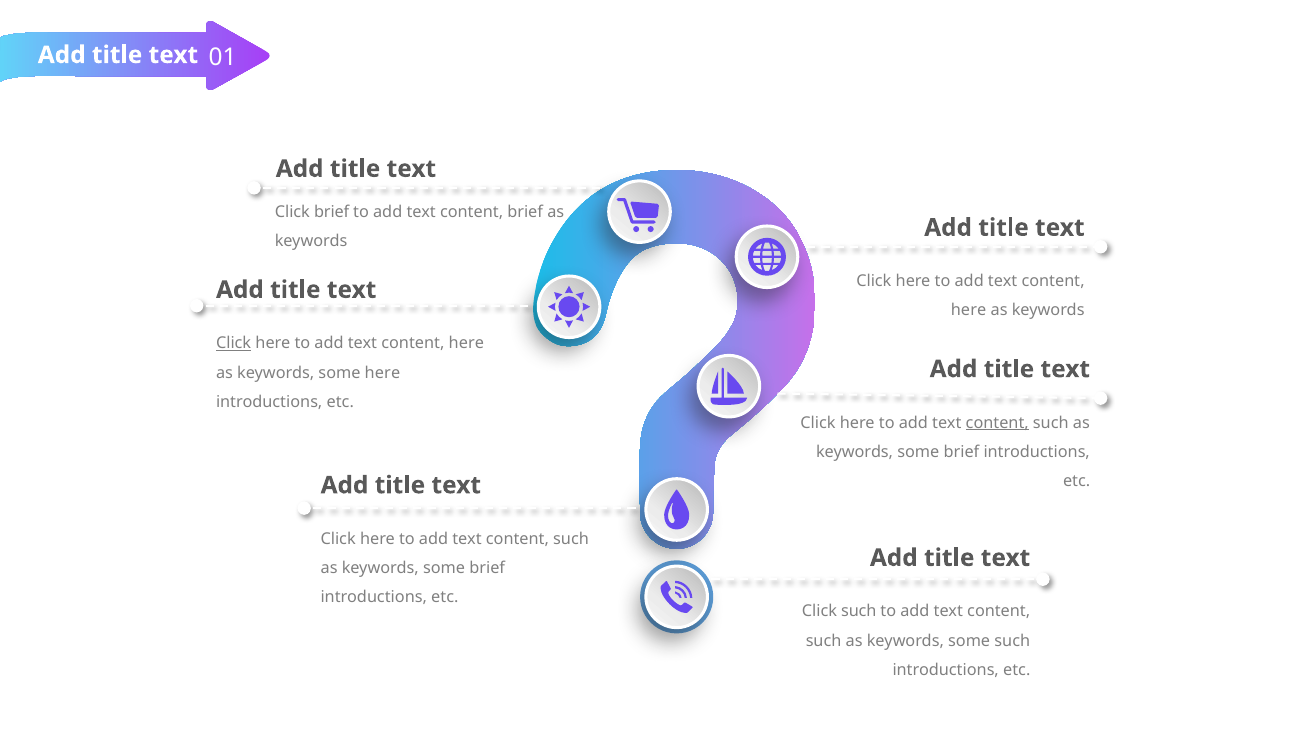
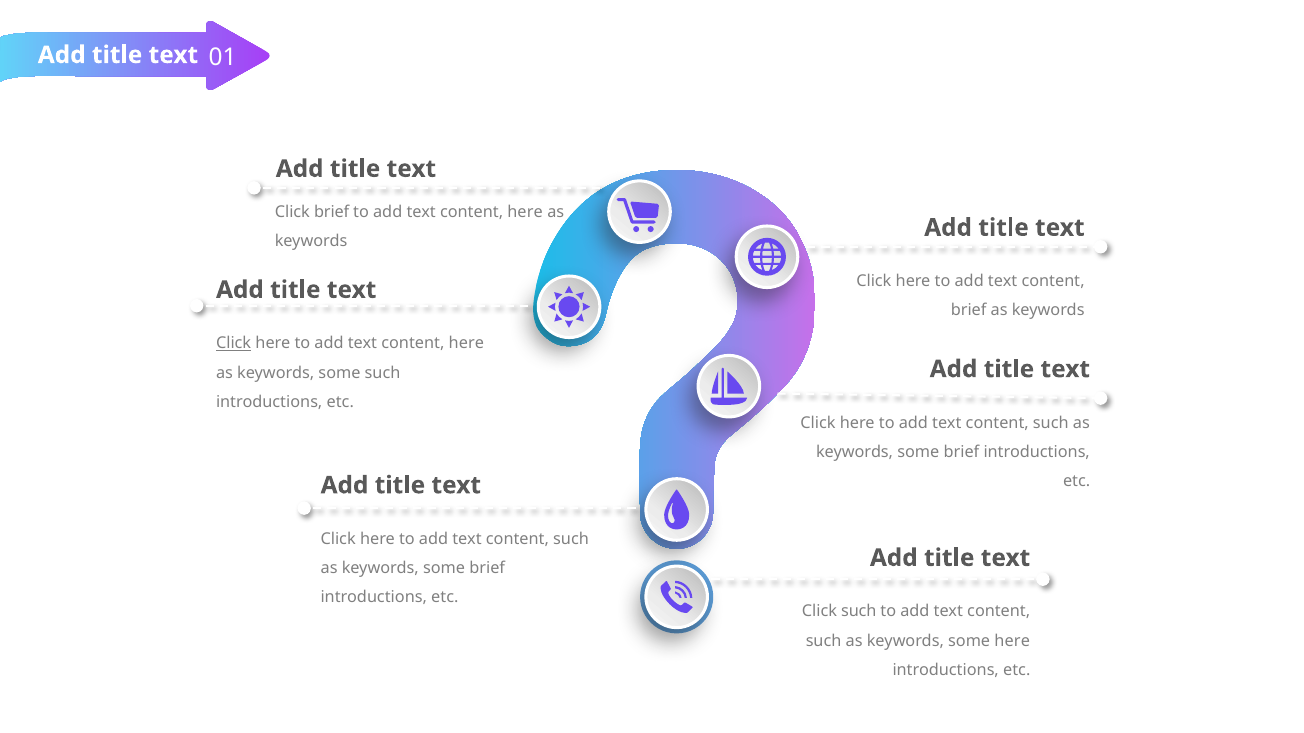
brief at (525, 212): brief -> here
here at (969, 311): here -> brief
some here: here -> such
content at (997, 423) underline: present -> none
some such: such -> here
